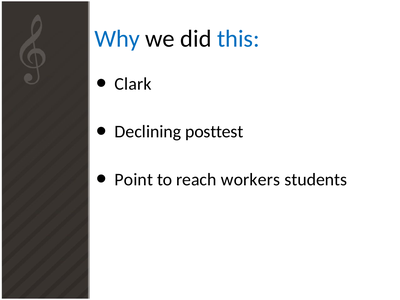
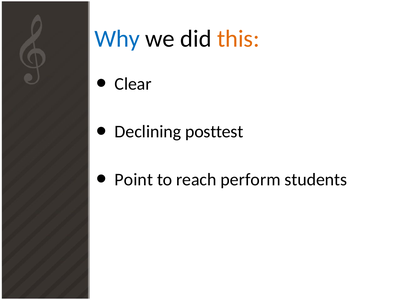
this colour: blue -> orange
Clark: Clark -> Clear
workers: workers -> perform
